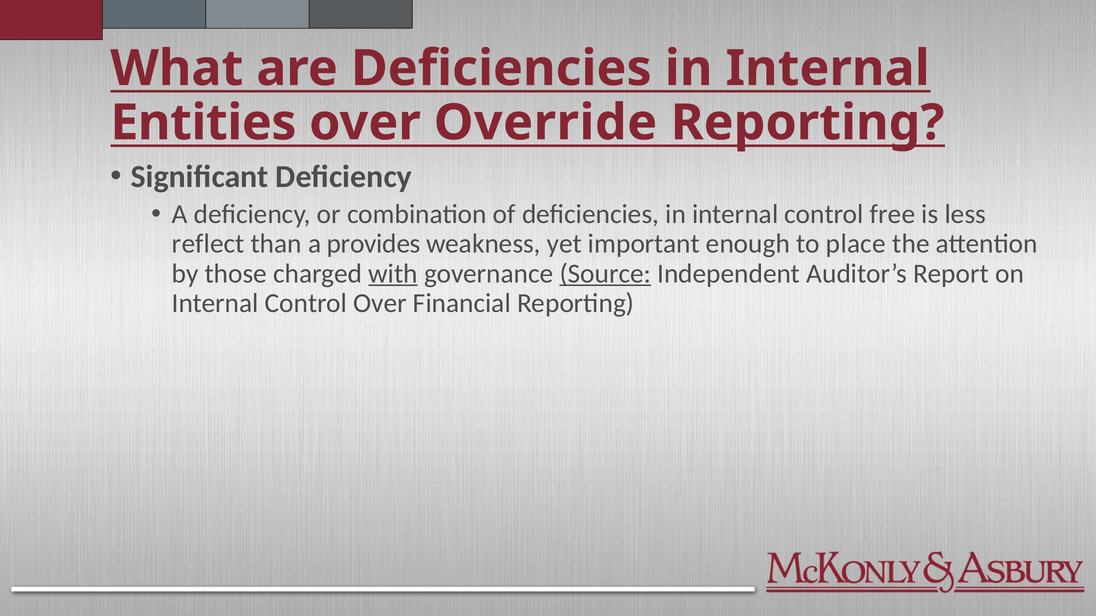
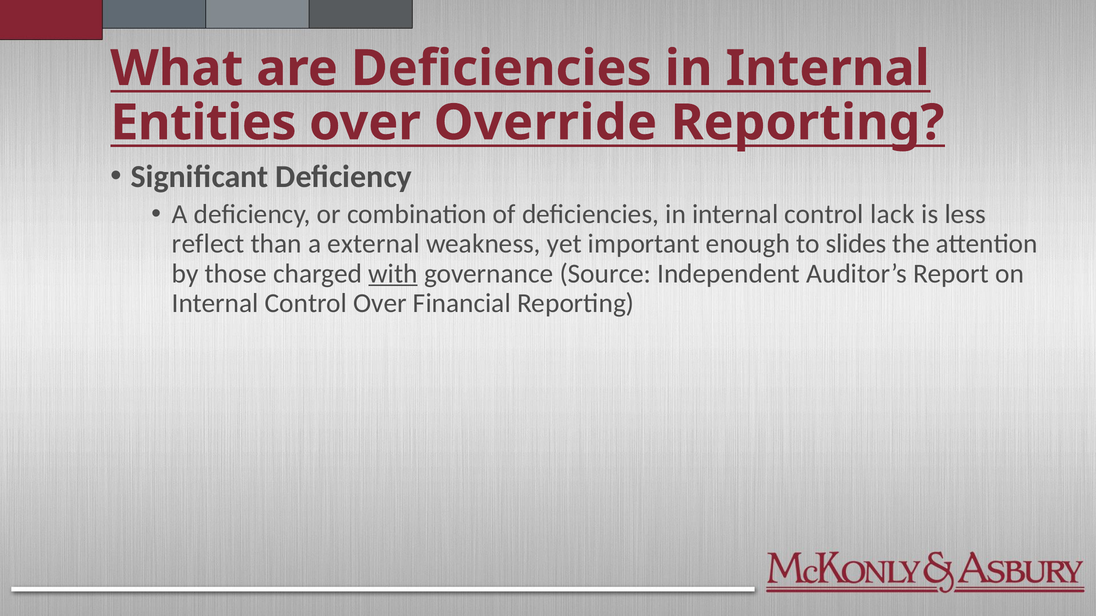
free: free -> lack
provides: provides -> external
place: place -> slides
Source underline: present -> none
